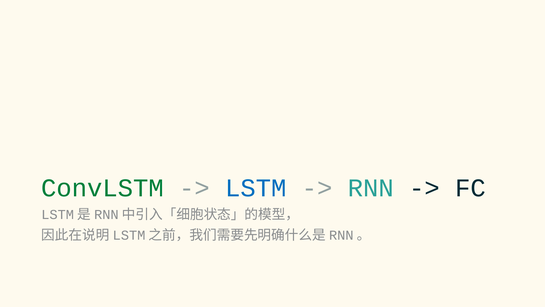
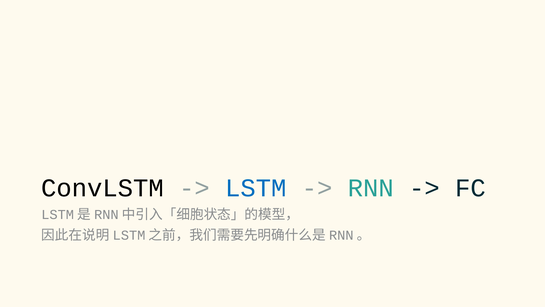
ConvLSTM colour: green -> black
